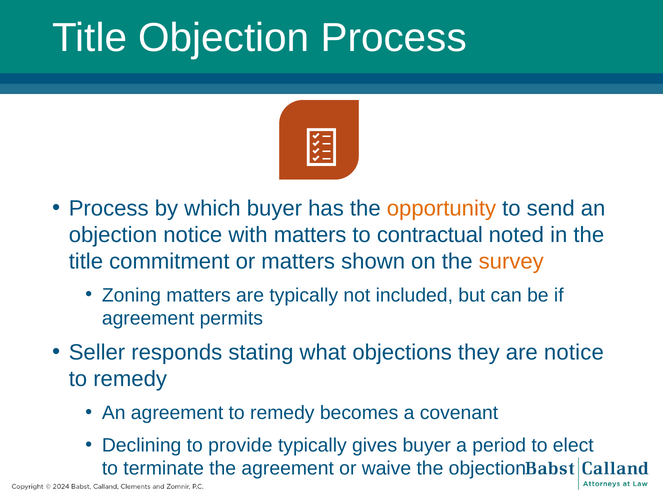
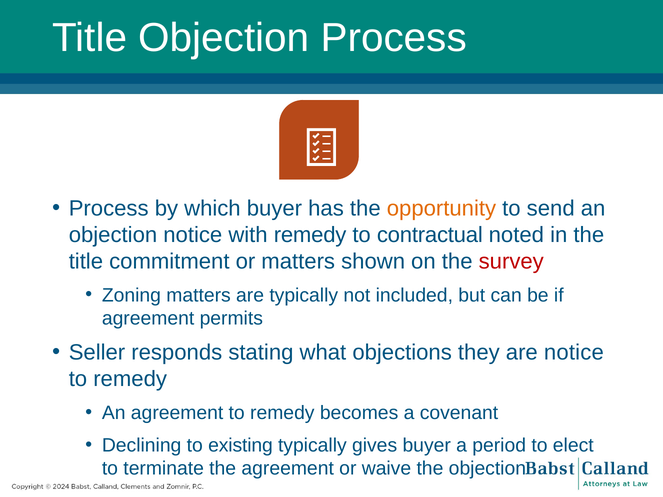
with matters: matters -> remedy
survey colour: orange -> red
provide: provide -> existing
